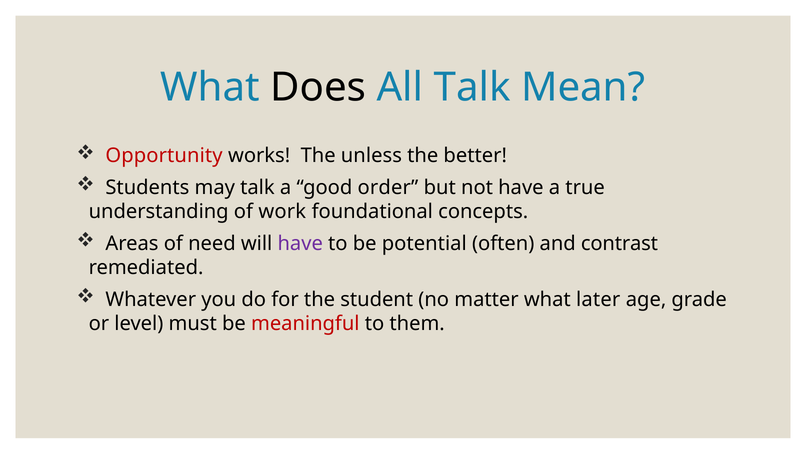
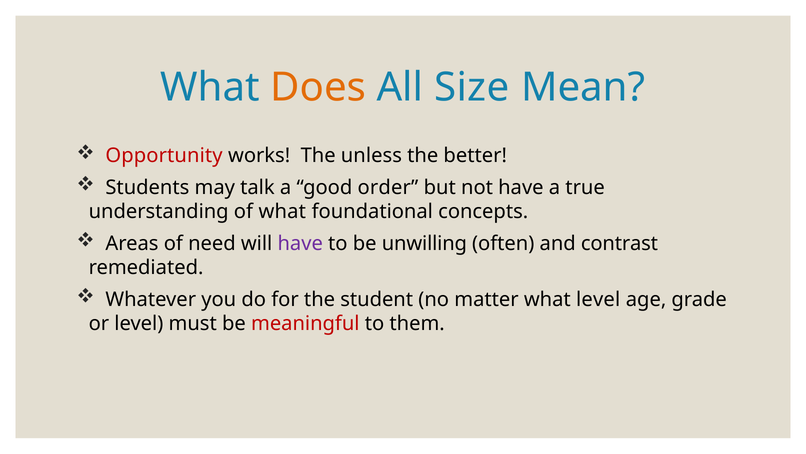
Does colour: black -> orange
All Talk: Talk -> Size
of work: work -> what
potential: potential -> unwilling
what later: later -> level
